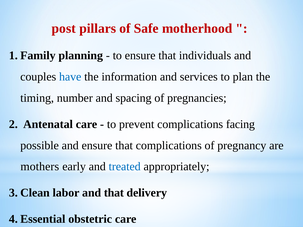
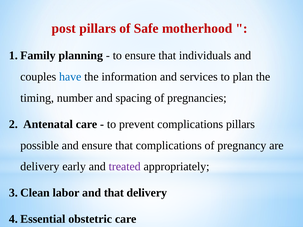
complications facing: facing -> pillars
mothers at (40, 167): mothers -> delivery
treated colour: blue -> purple
